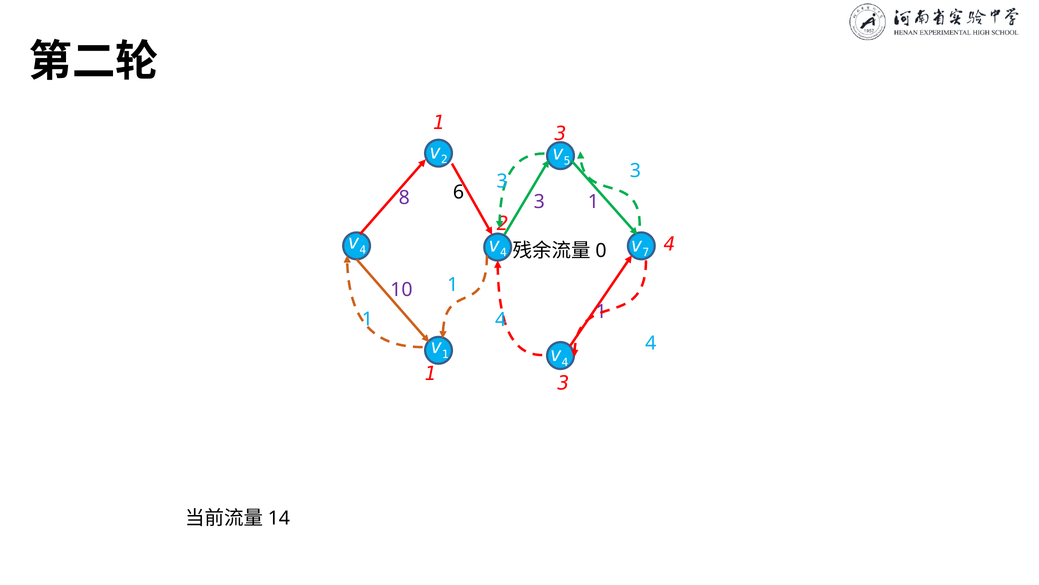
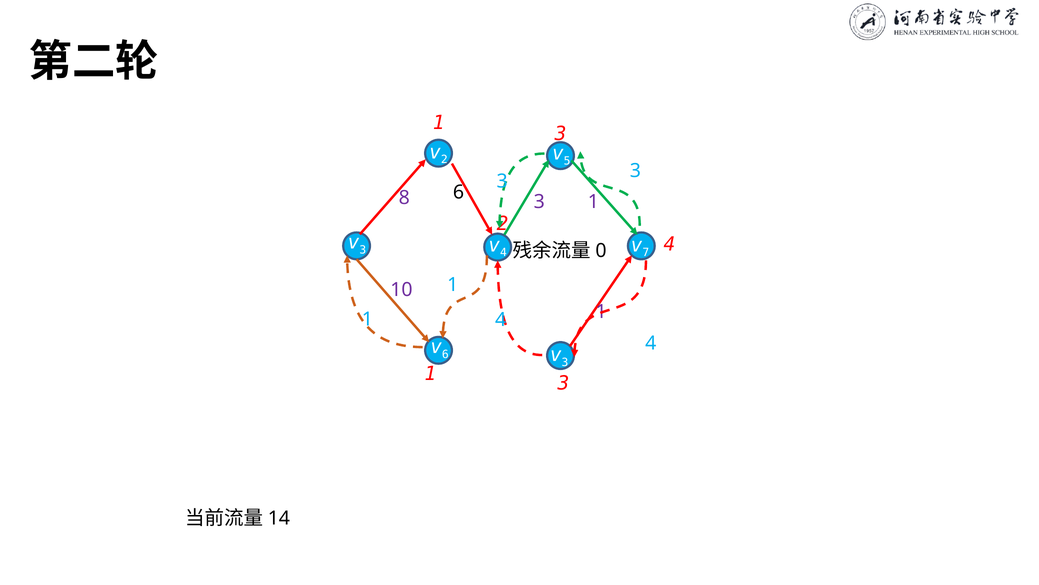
4 at (363, 250): 4 -> 3
1 at (445, 354): 1 -> 6
4 at (565, 362): 4 -> 3
